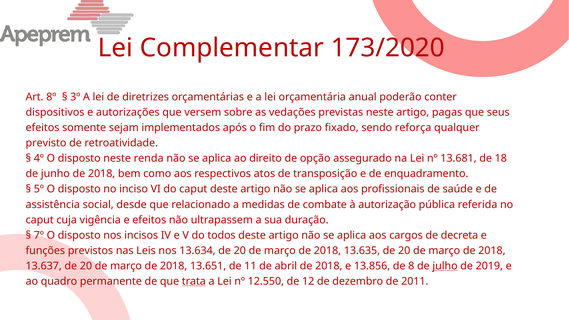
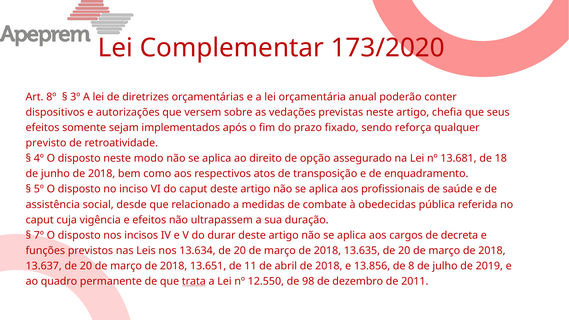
pagas: pagas -> chefia
renda: renda -> modo
autorização: autorização -> obedecidas
todos: todos -> durar
julho underline: present -> none
12: 12 -> 98
